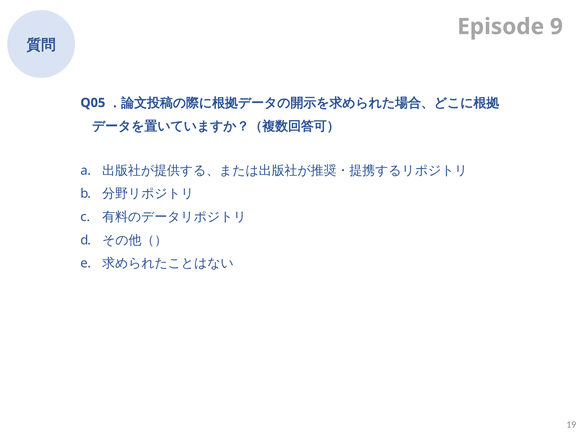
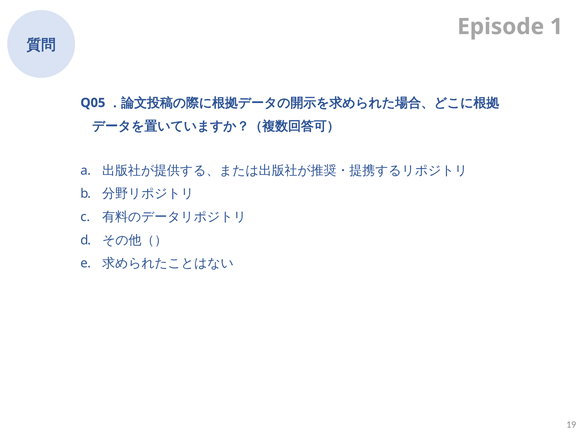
9: 9 -> 1
